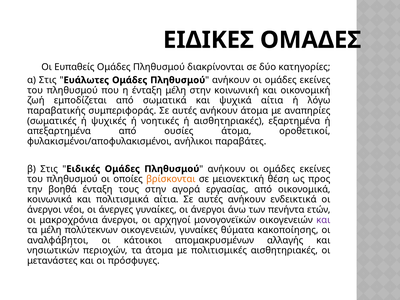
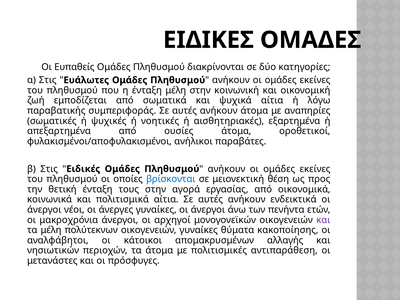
βρίσκονται colour: orange -> blue
βοηθά: βοηθά -> θετική
πολιτισμικές αισθητηριακές: αισθητηριακές -> αντιπαράθεση
